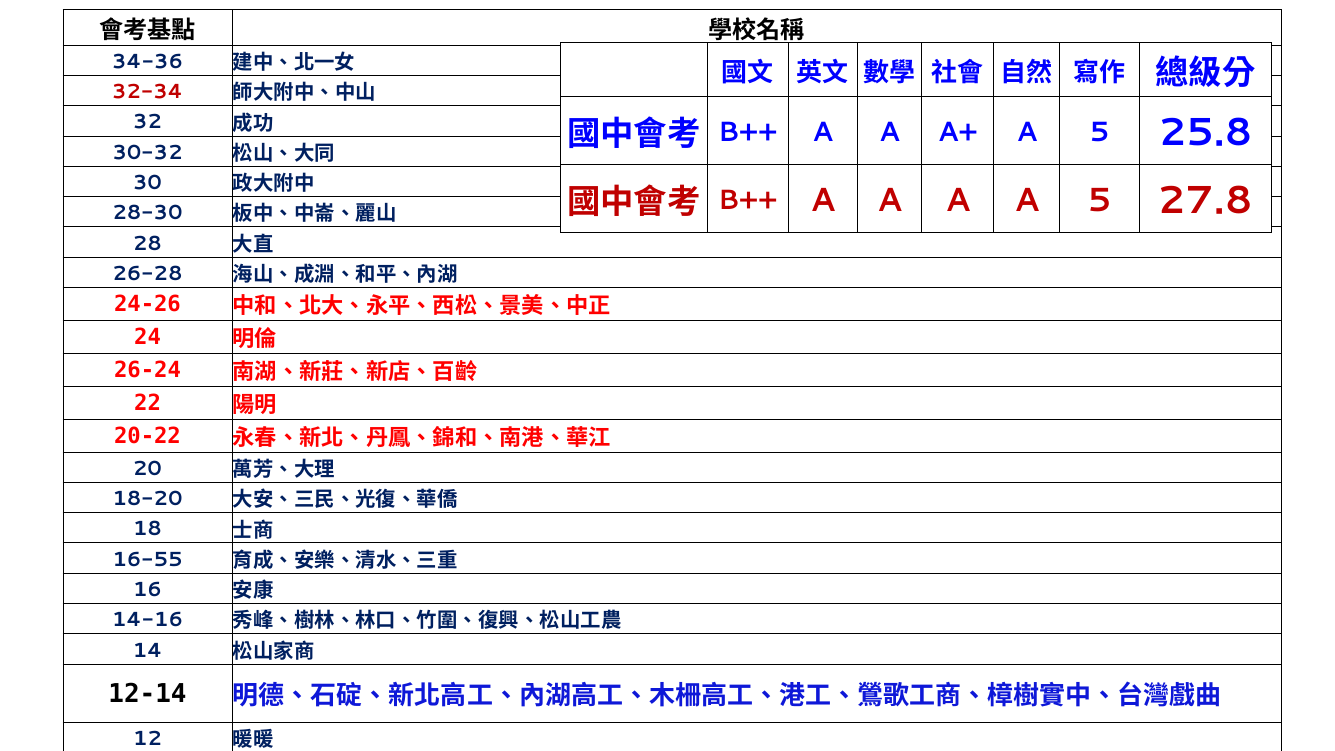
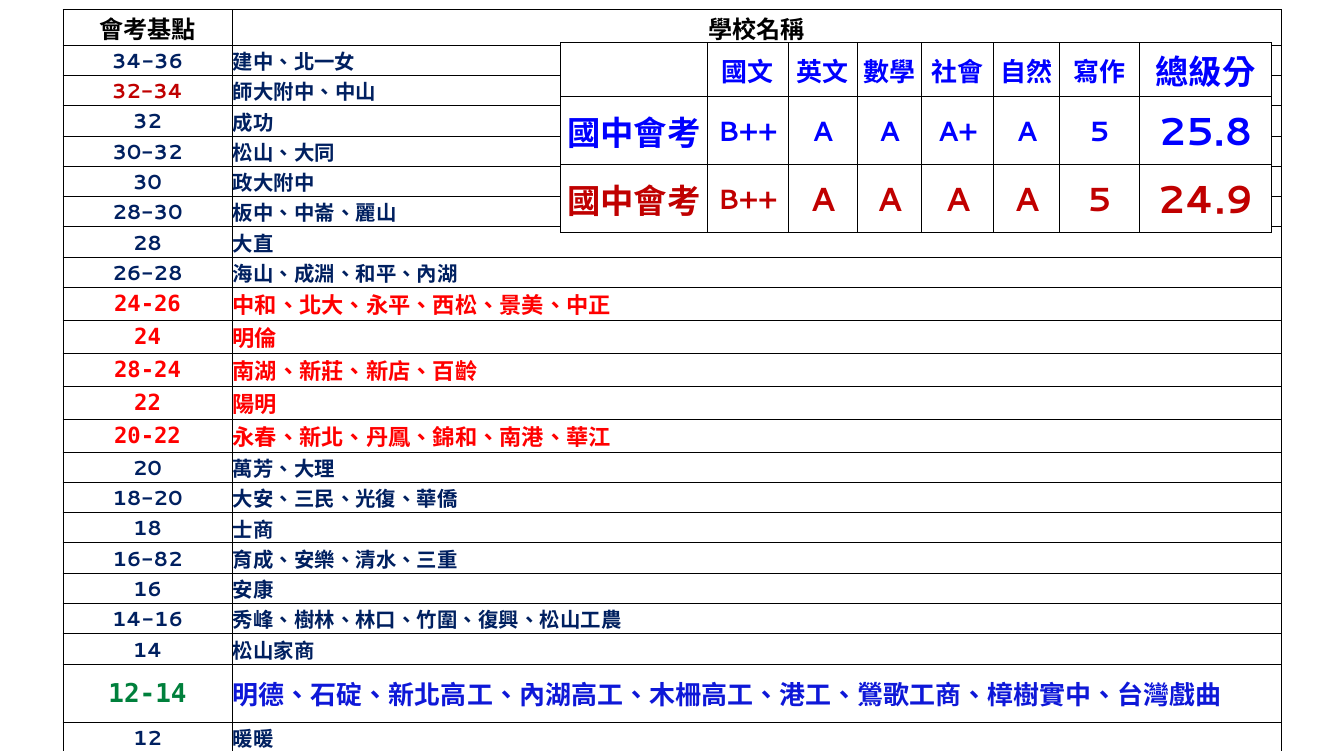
27.8: 27.8 -> 24.9
26-24: 26-24 -> 28-24
16-55: 16-55 -> 16-82
12-14 colour: black -> green
